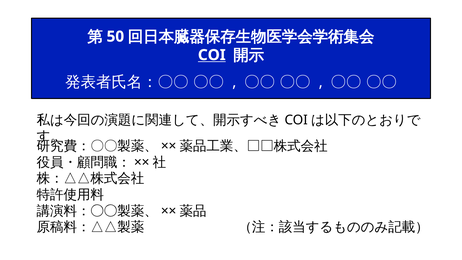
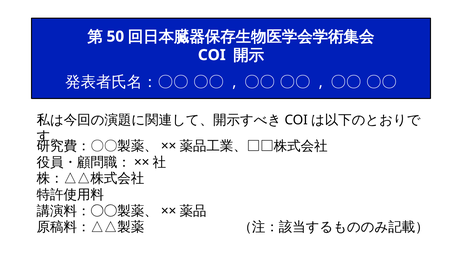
COI at (212, 55) underline: present -> none
